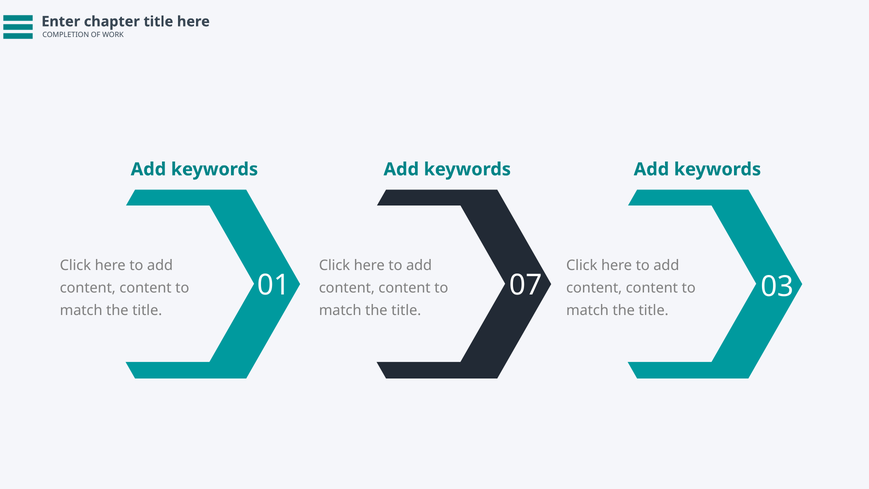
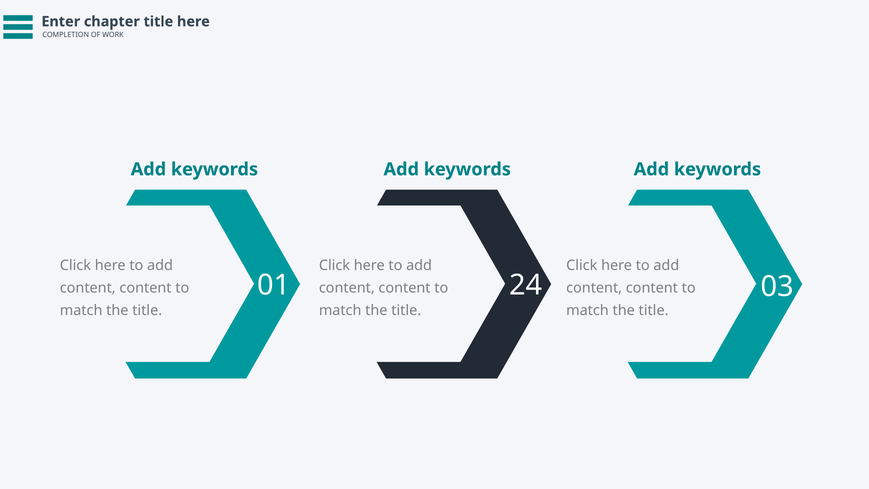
07: 07 -> 24
